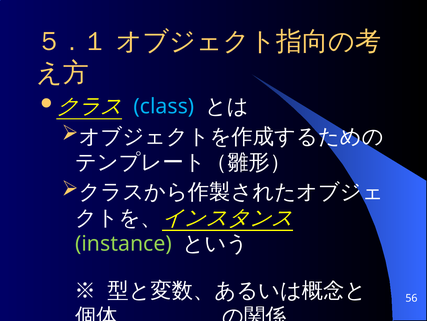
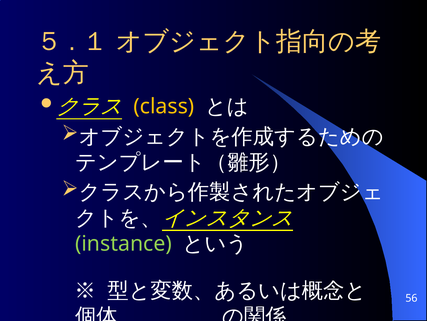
class colour: light blue -> yellow
